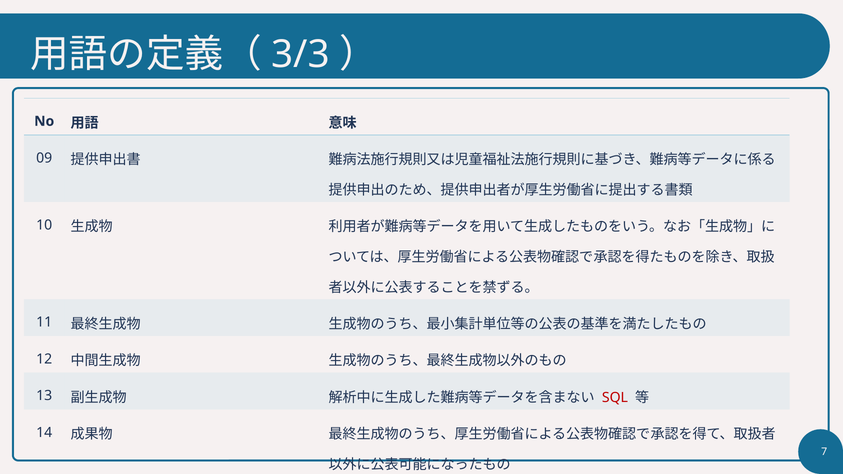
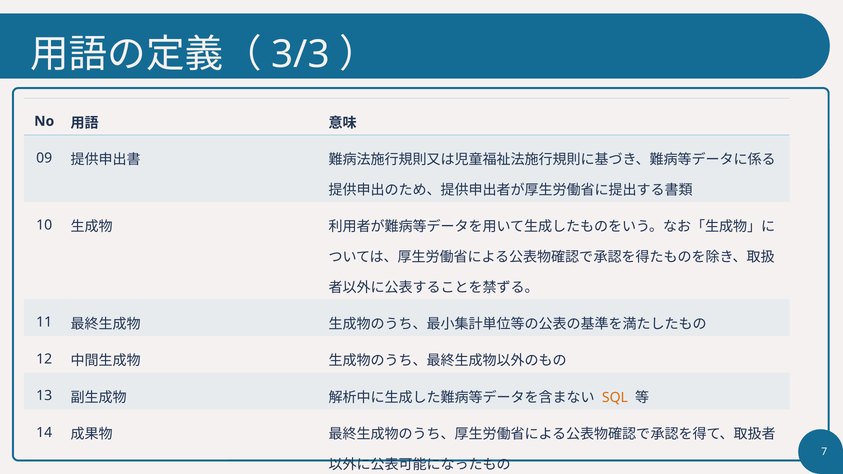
SQL colour: red -> orange
